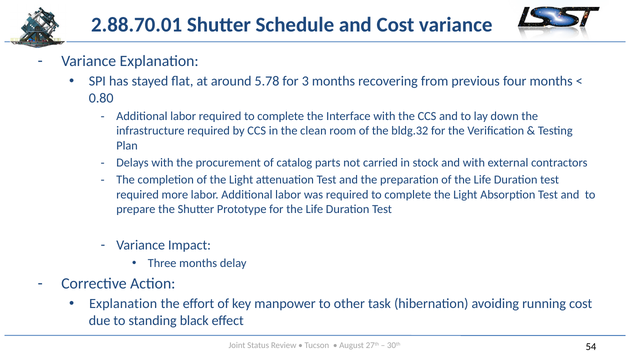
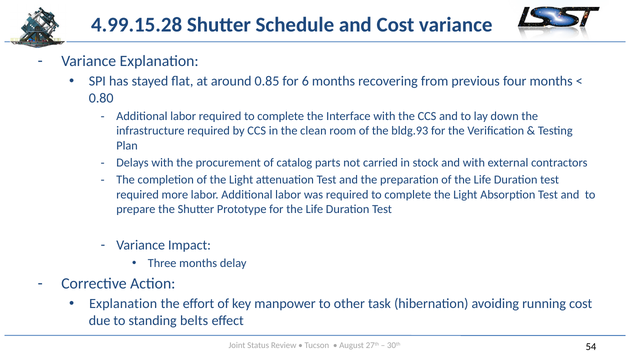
2.88.70.01: 2.88.70.01 -> 4.99.15.28
5.78: 5.78 -> 0.85
3: 3 -> 6
bldg.32: bldg.32 -> bldg.93
black: black -> belts
